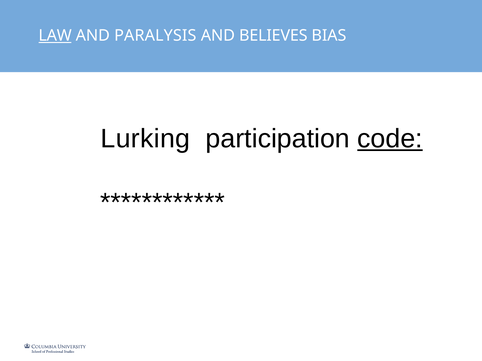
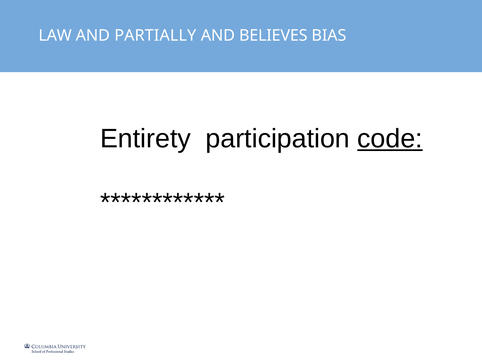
LAW underline: present -> none
PARALYSIS: PARALYSIS -> PARTIALLY
Lurking: Lurking -> Entirety
